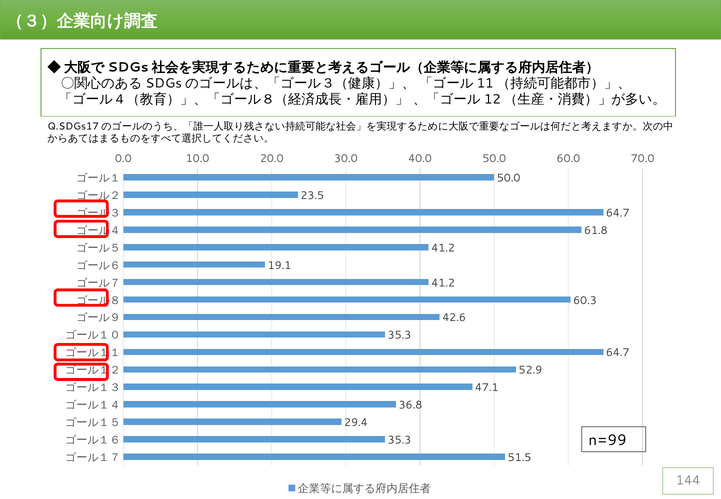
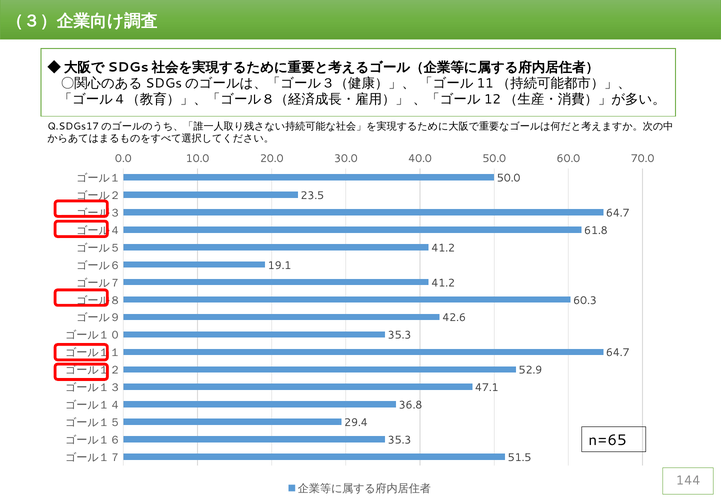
n=99: n=99 -> n=65
